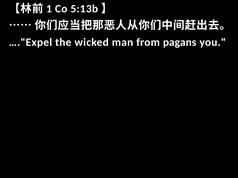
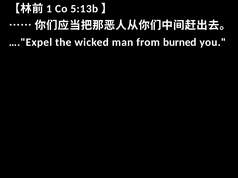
pagans: pagans -> burned
